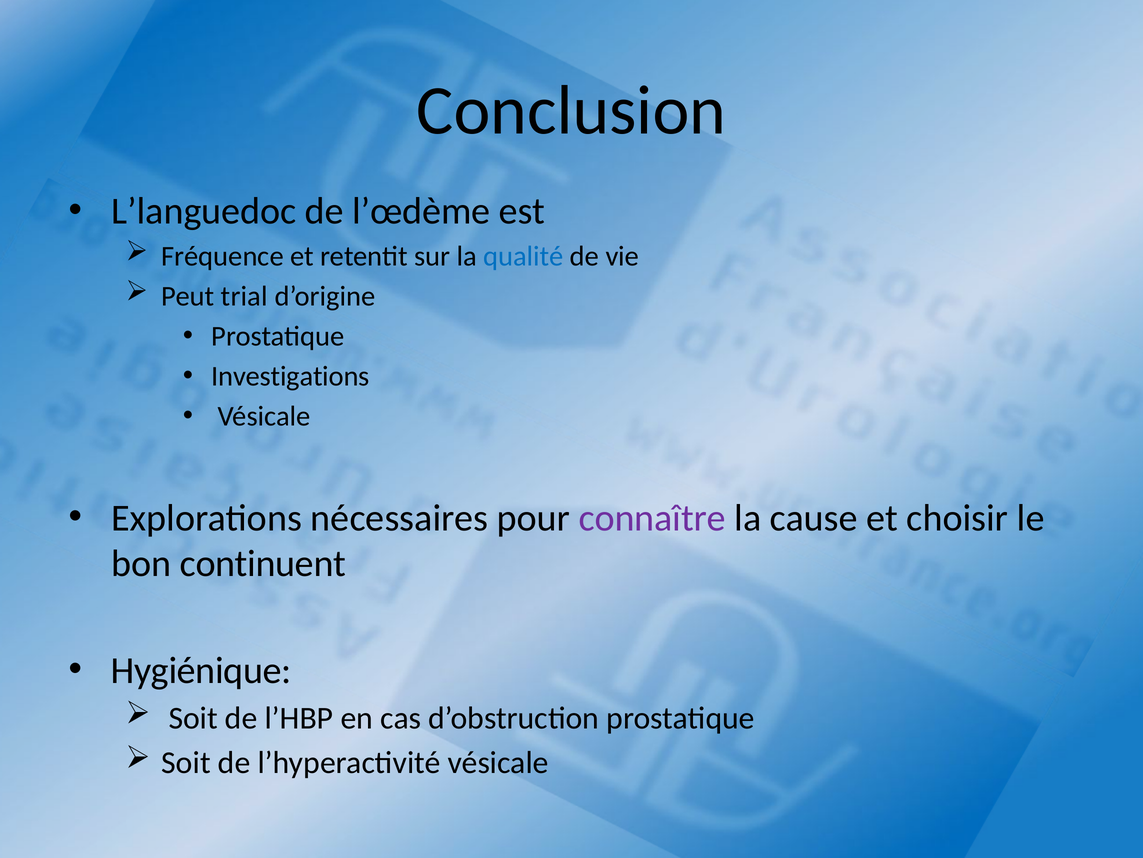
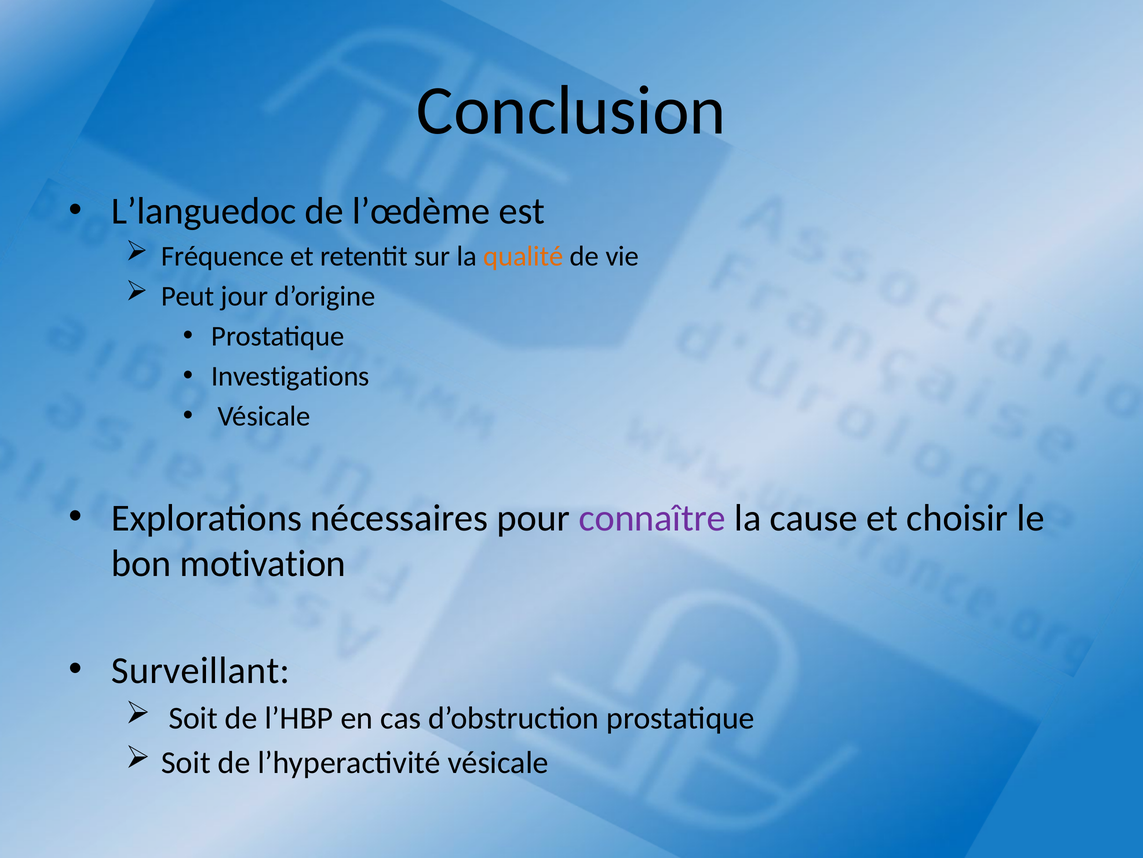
qualité colour: blue -> orange
trial: trial -> jour
continuent: continuent -> motivation
Hygiénique: Hygiénique -> Surveillant
